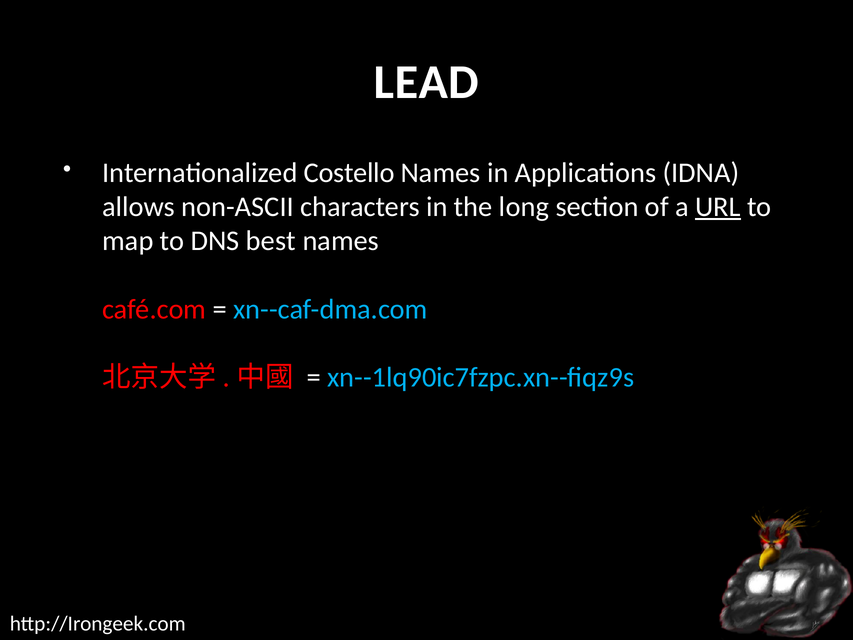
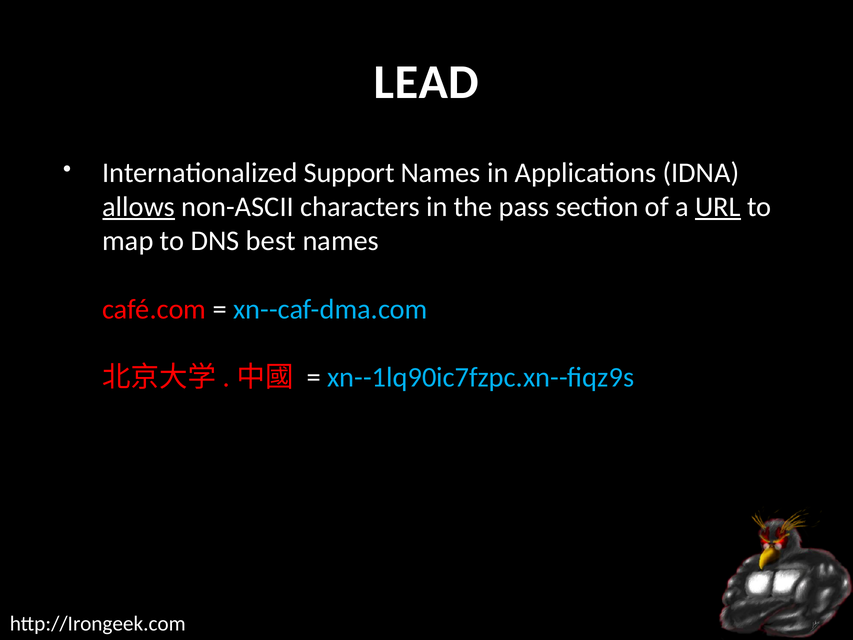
Costello: Costello -> Support
allows underline: none -> present
long: long -> pass
